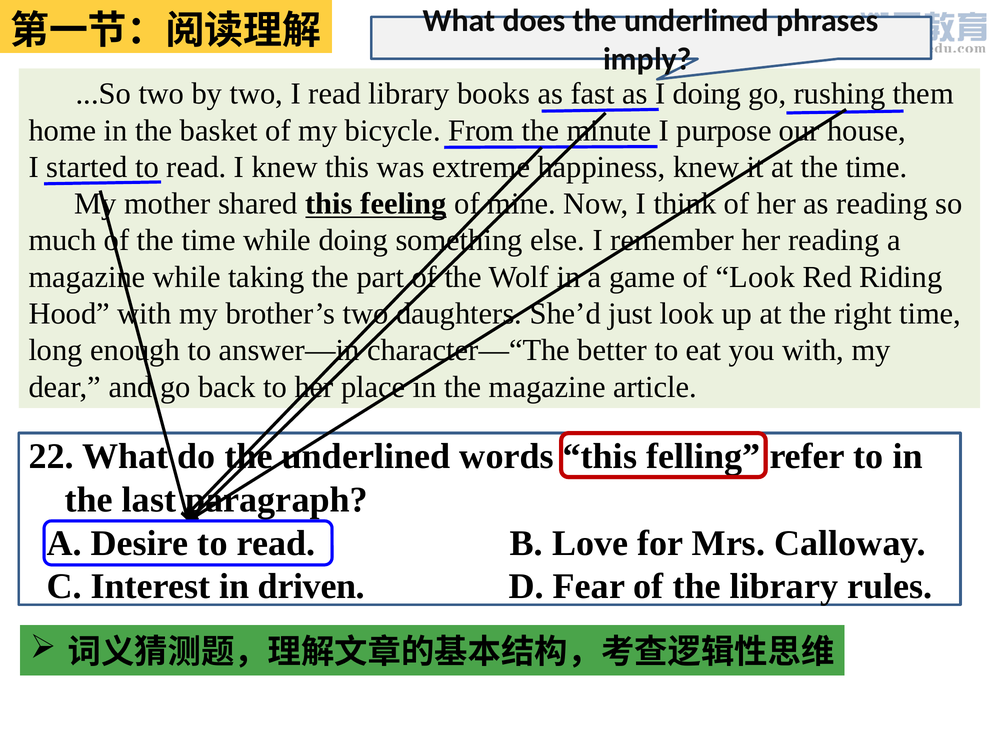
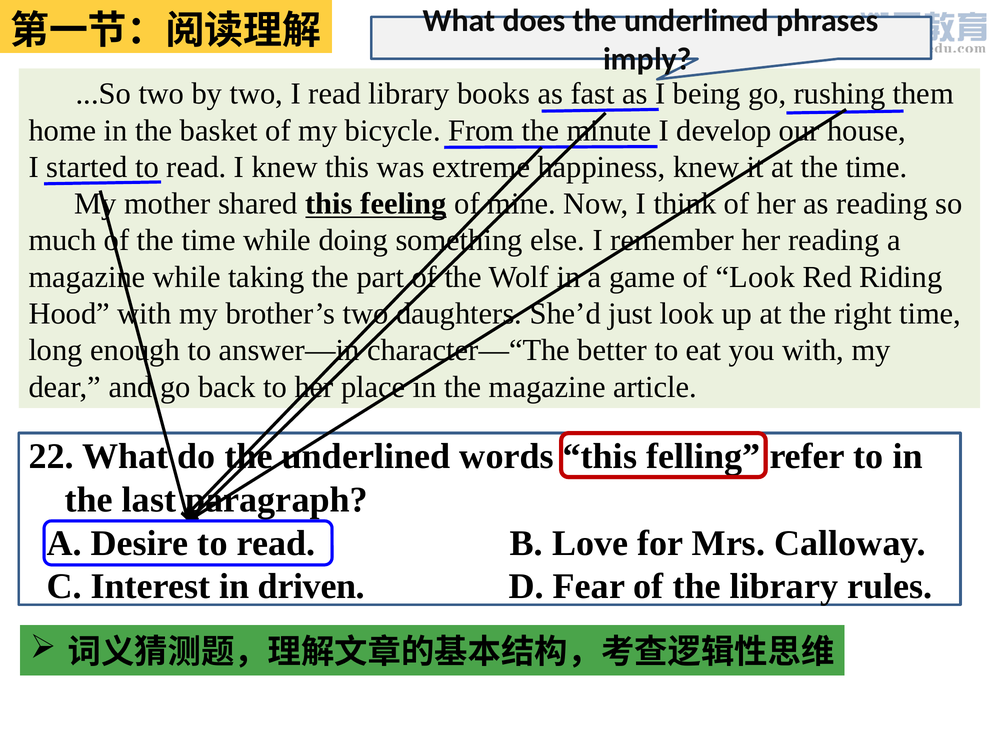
I doing: doing -> being
purpose: purpose -> develop
